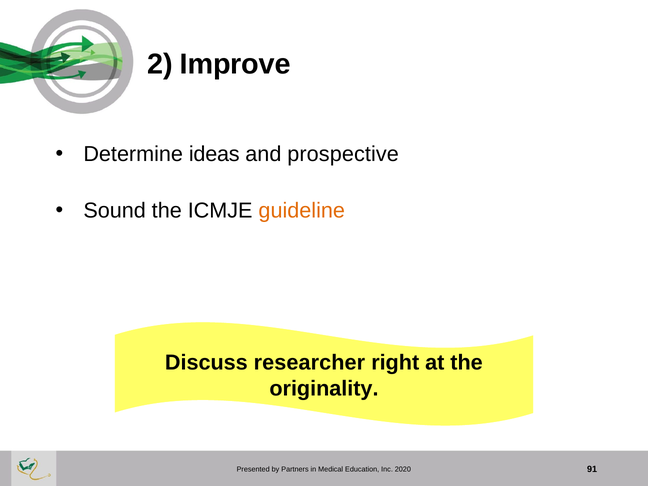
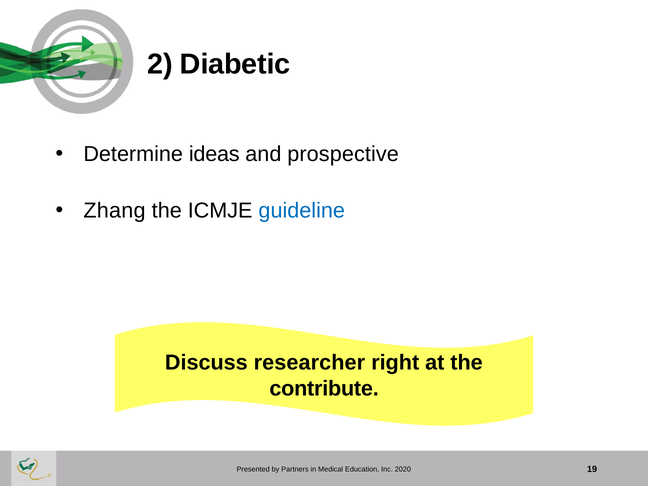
Improve: Improve -> Diabetic
Sound: Sound -> Zhang
guideline colour: orange -> blue
originality: originality -> contribute
91: 91 -> 19
